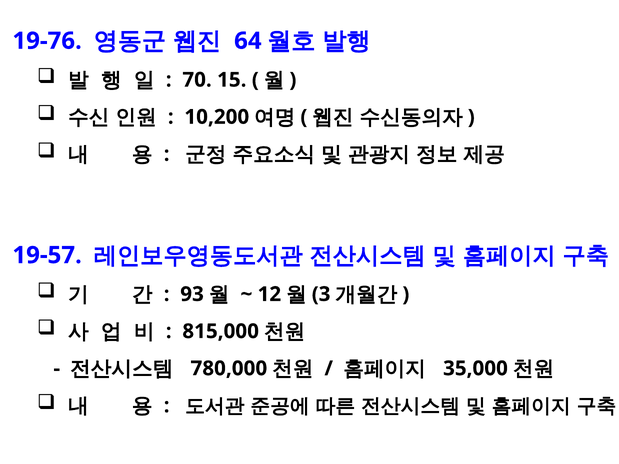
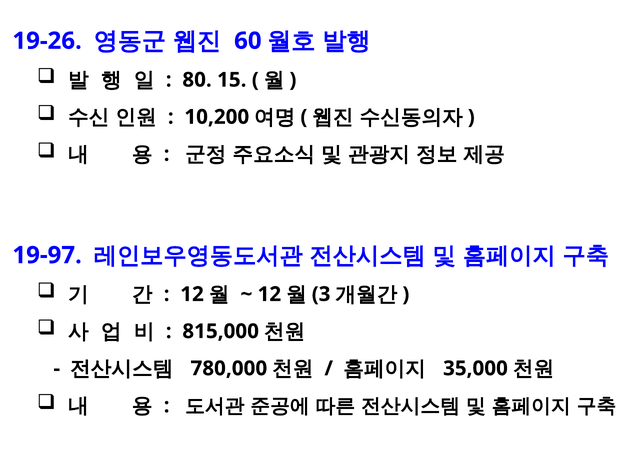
19-76: 19-76 -> 19-26
64: 64 -> 60
70: 70 -> 80
19-57: 19-57 -> 19-97
93 at (192, 294): 93 -> 12
